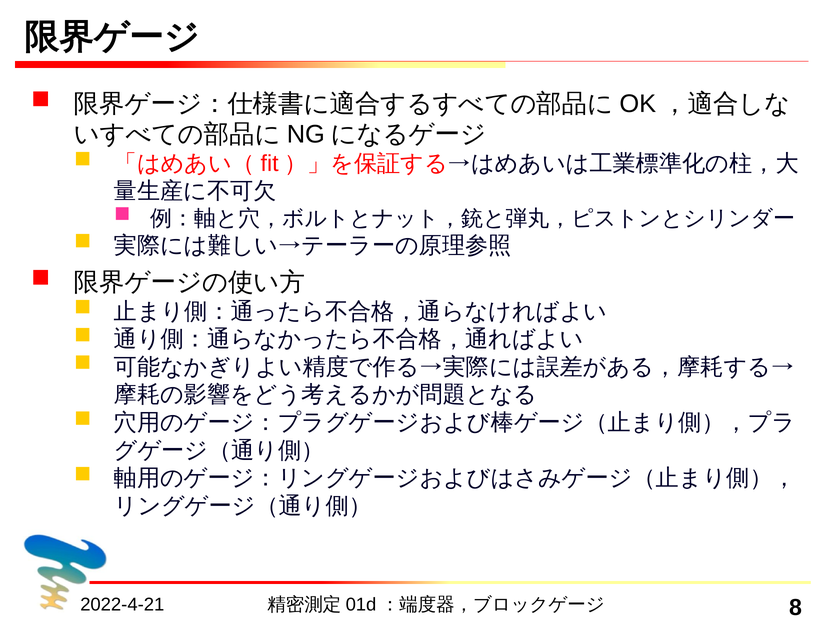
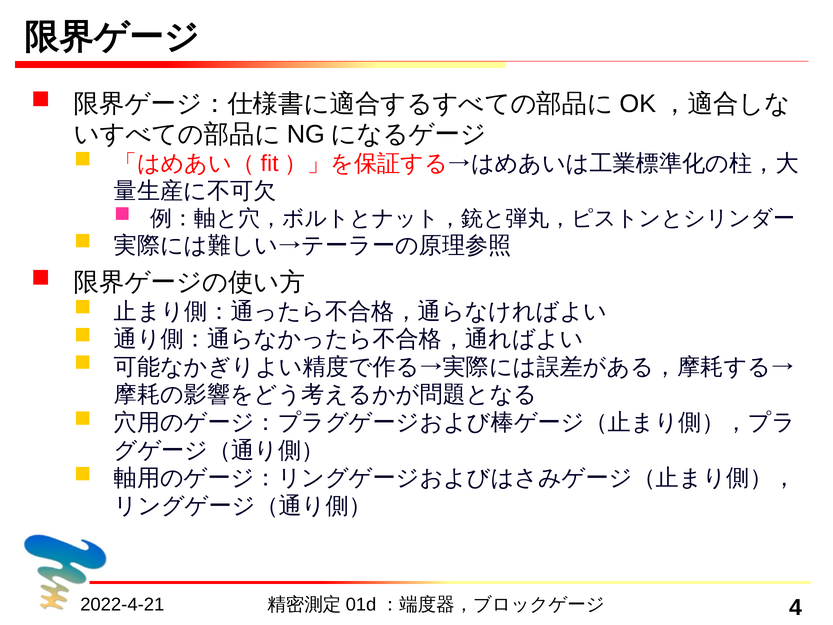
8: 8 -> 4
